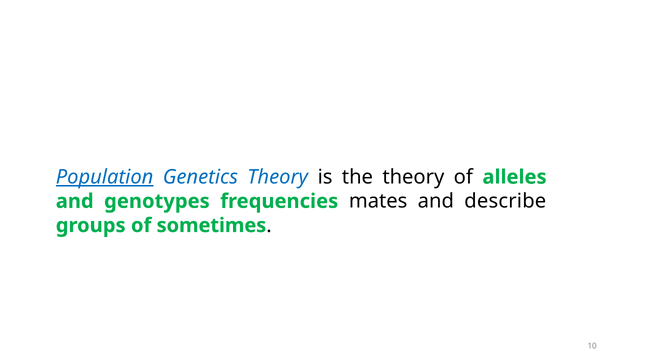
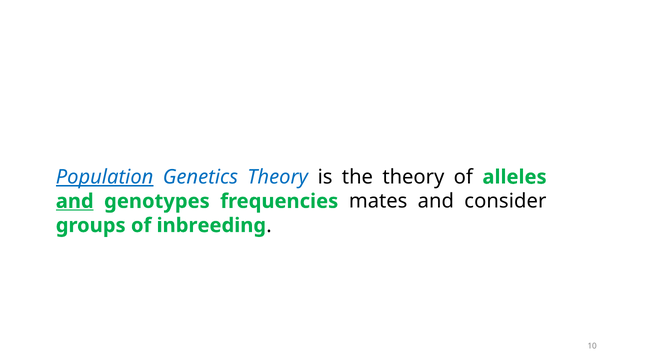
and at (75, 201) underline: none -> present
describe: describe -> consider
sometimes: sometimes -> inbreeding
